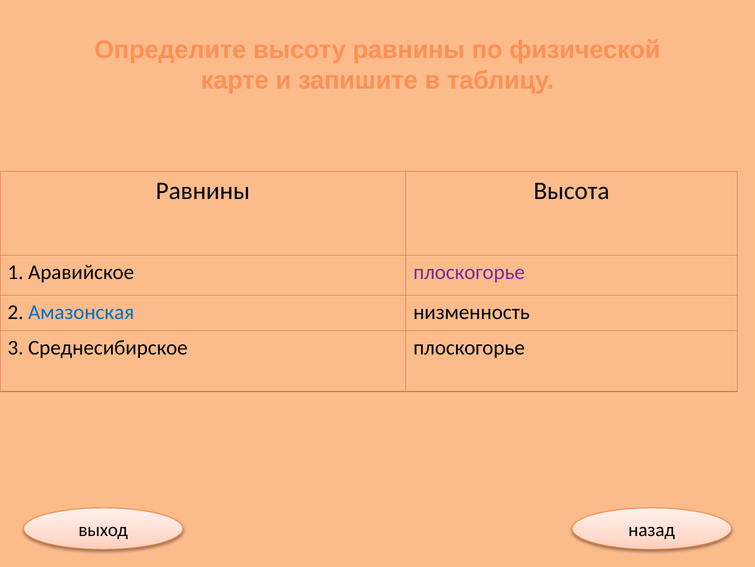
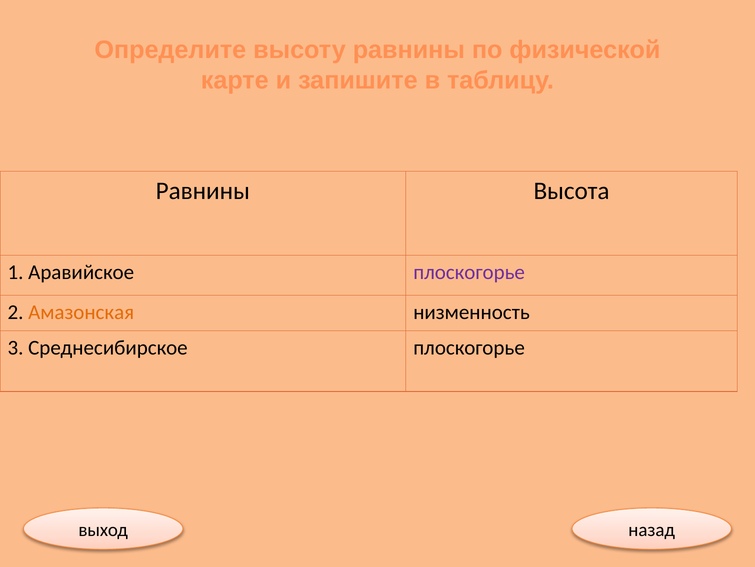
Амазонская colour: blue -> orange
